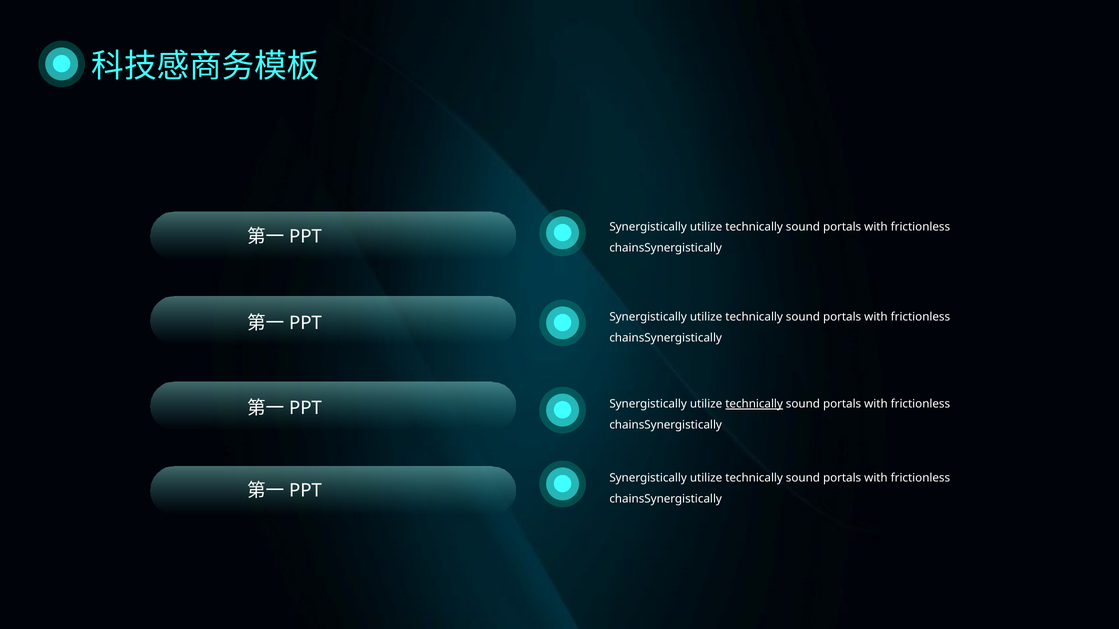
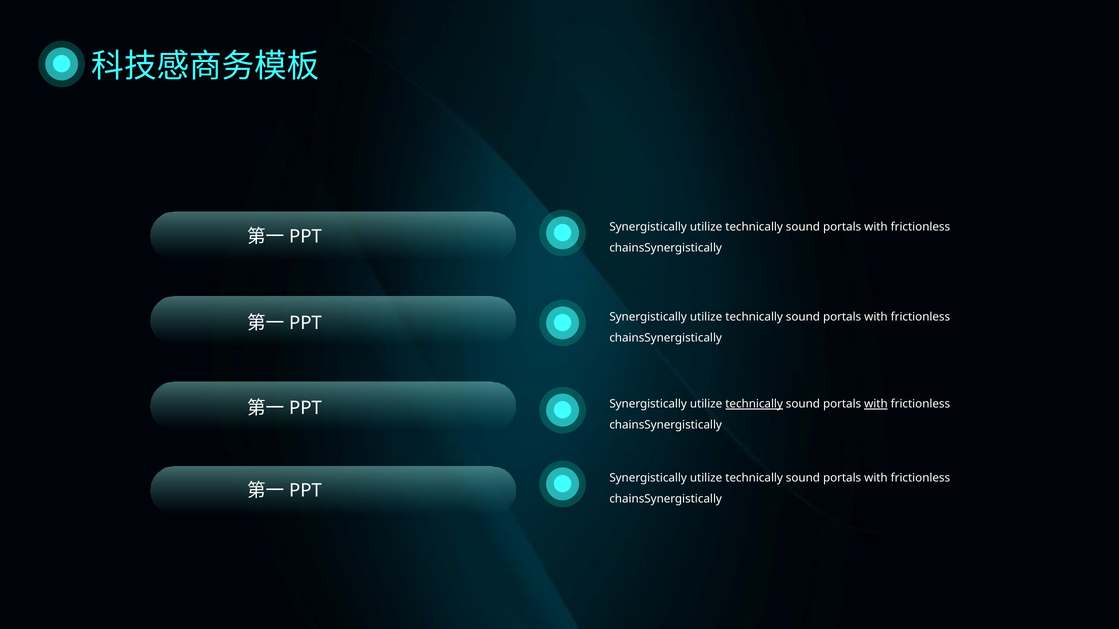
with at (876, 404) underline: none -> present
